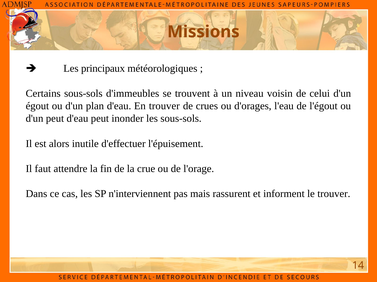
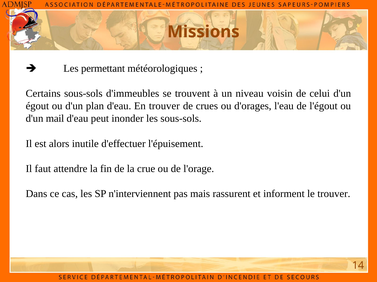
principaux: principaux -> permettant
d'un peut: peut -> mail
